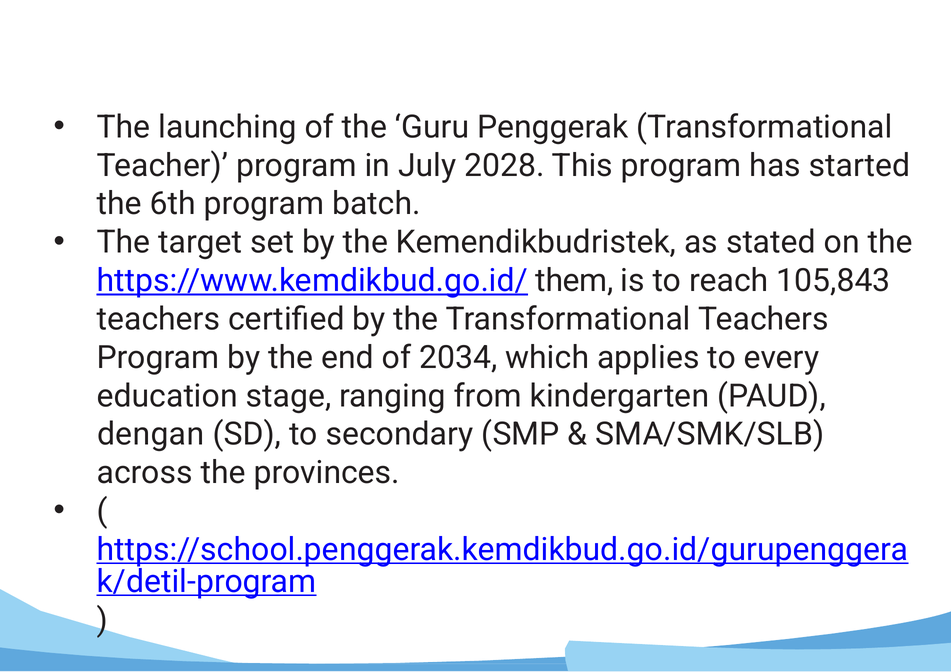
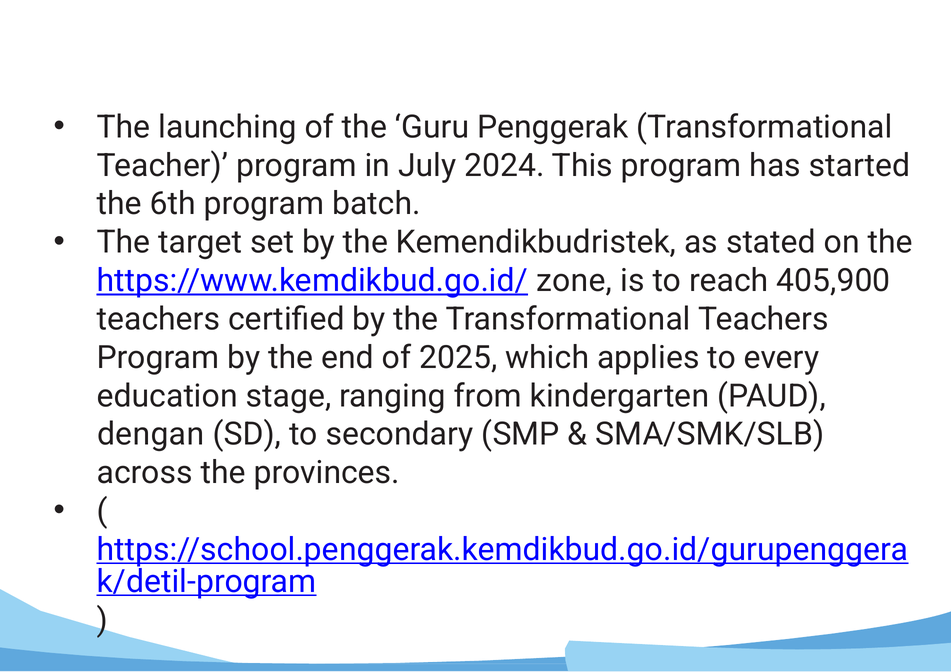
2028: 2028 -> 2024
them: them -> zone
105,843: 105,843 -> 405,900
2034: 2034 -> 2025
